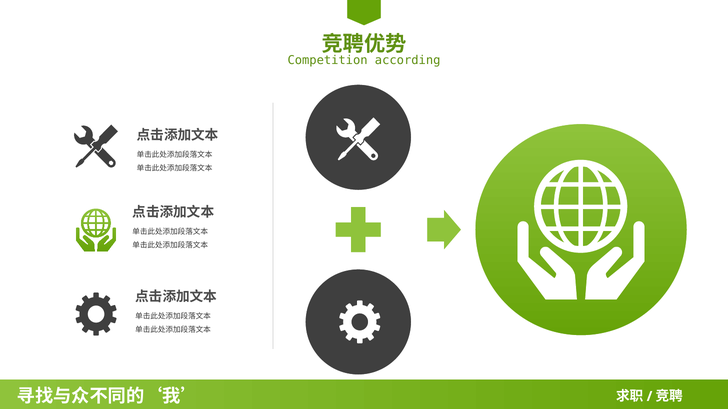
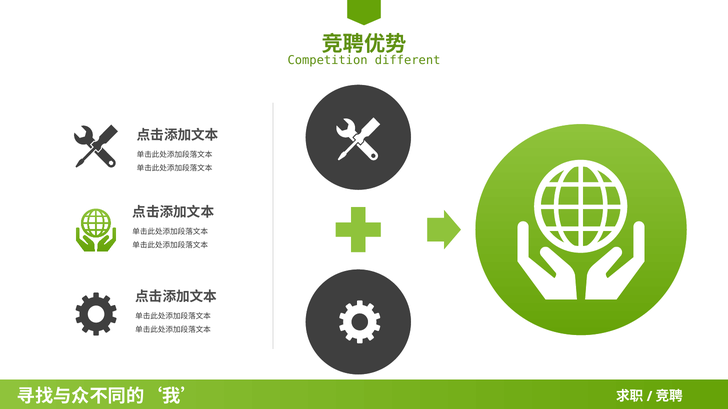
according: according -> different
